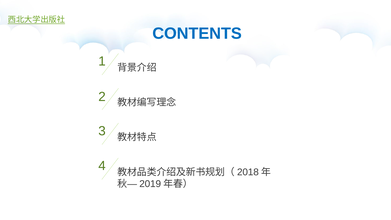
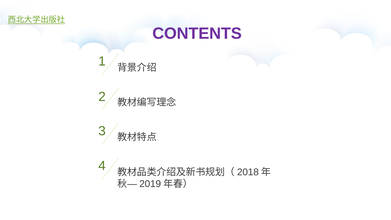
CONTENTS colour: blue -> purple
